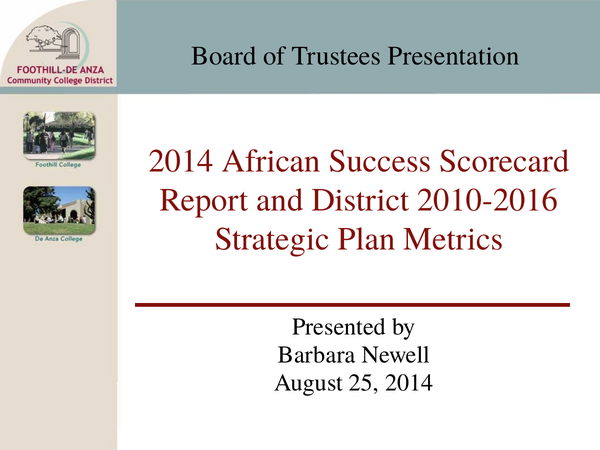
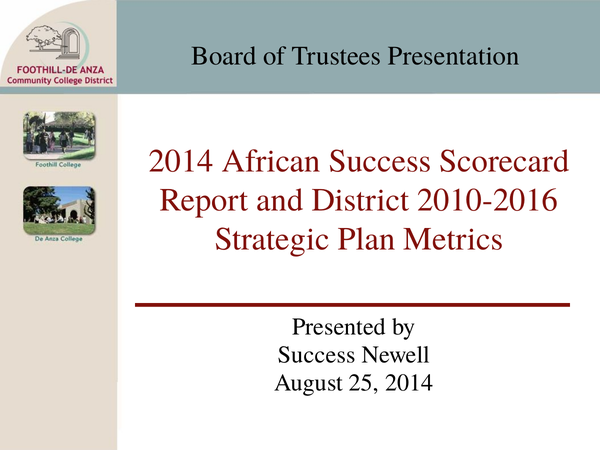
Barbara at (317, 355): Barbara -> Success
